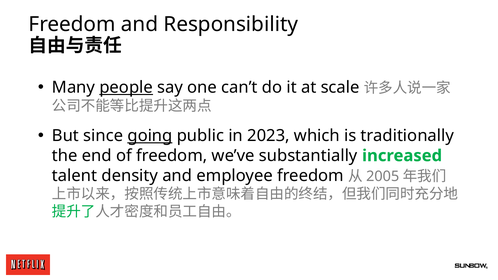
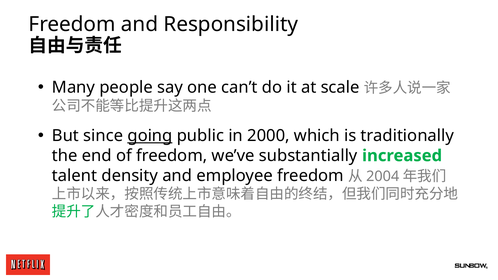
people underline: present -> none
2023: 2023 -> 2000
2005: 2005 -> 2004
